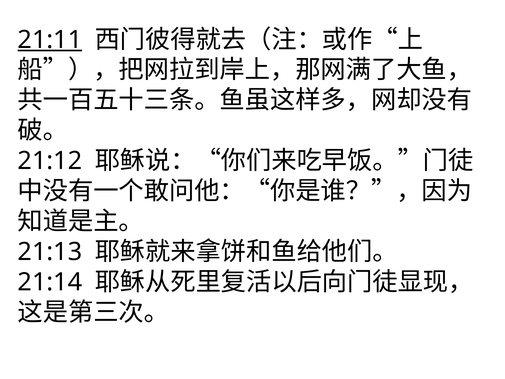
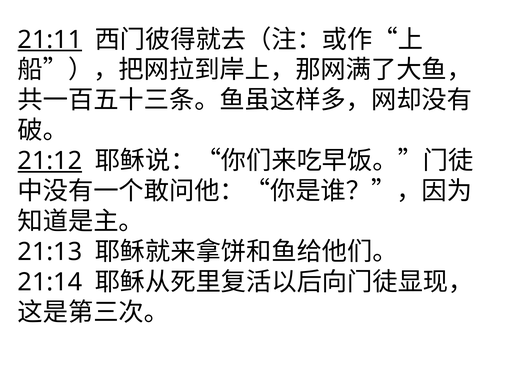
21:12 underline: none -> present
